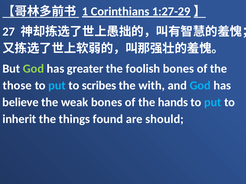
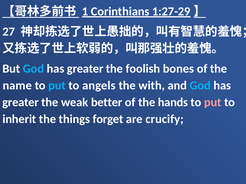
God at (33, 69) colour: light green -> light blue
those: those -> name
scribes: scribes -> angels
believe at (21, 102): believe -> greater
weak bones: bones -> better
put at (213, 102) colour: light blue -> pink
found: found -> forget
should: should -> crucify
